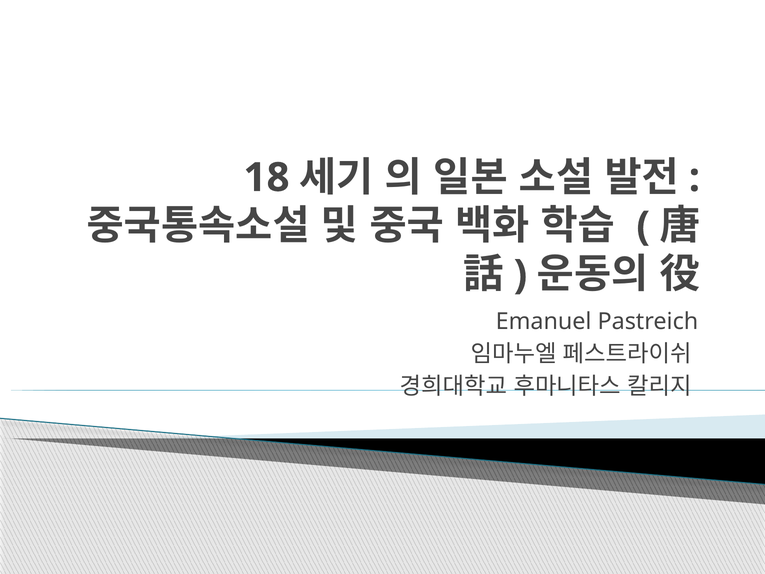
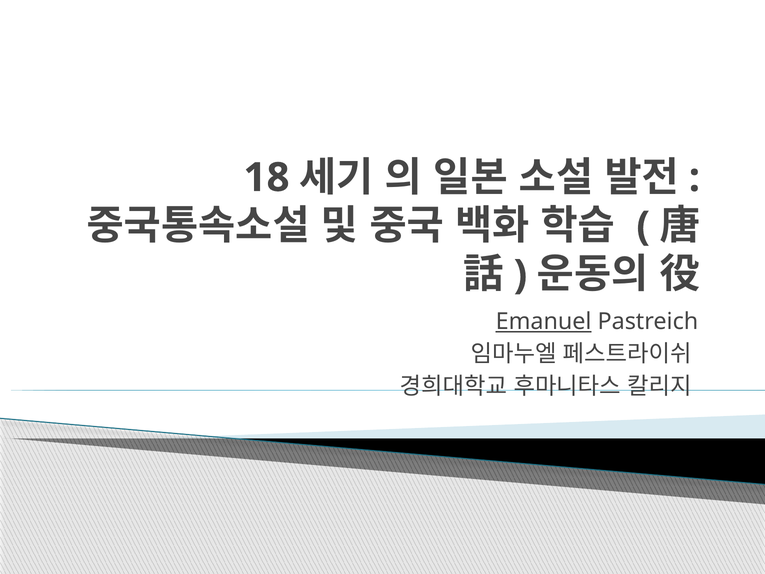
Emanuel underline: none -> present
